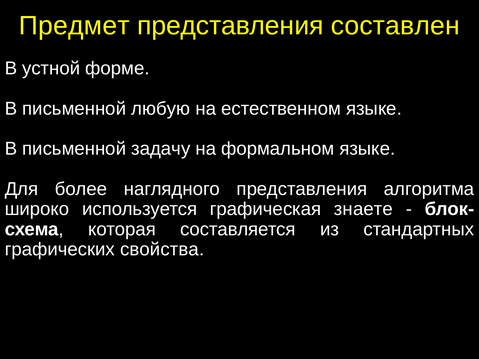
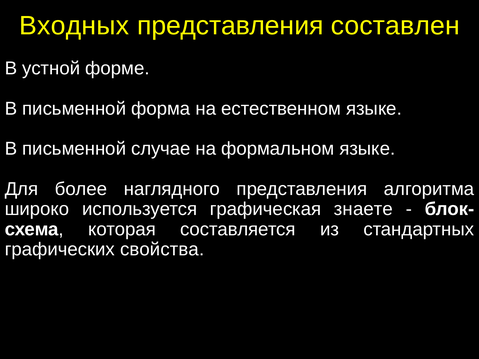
Предмет: Предмет -> Входных
любую: любую -> форма
задачу: задачу -> случае
